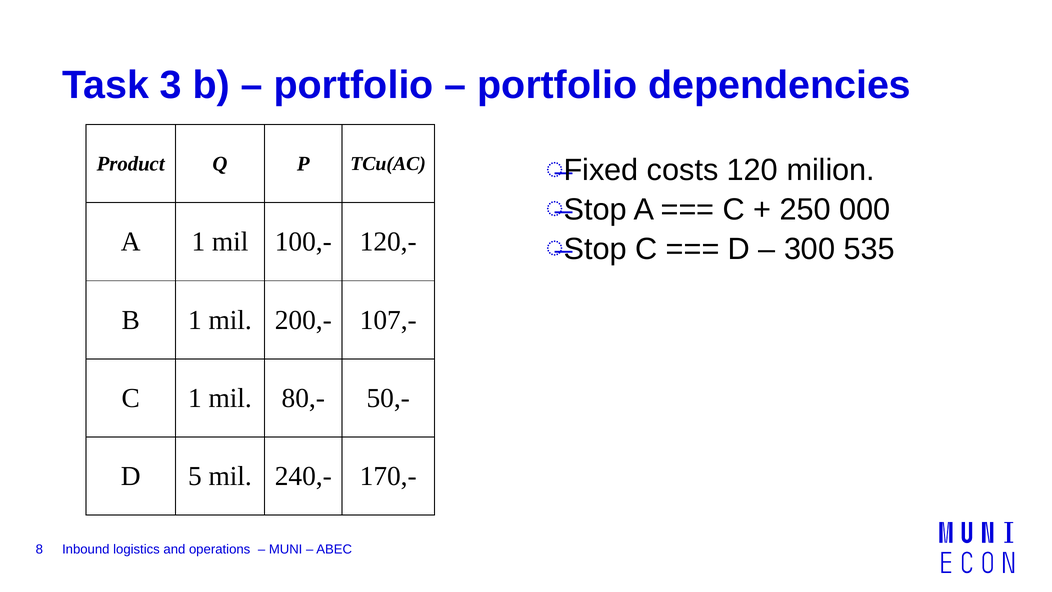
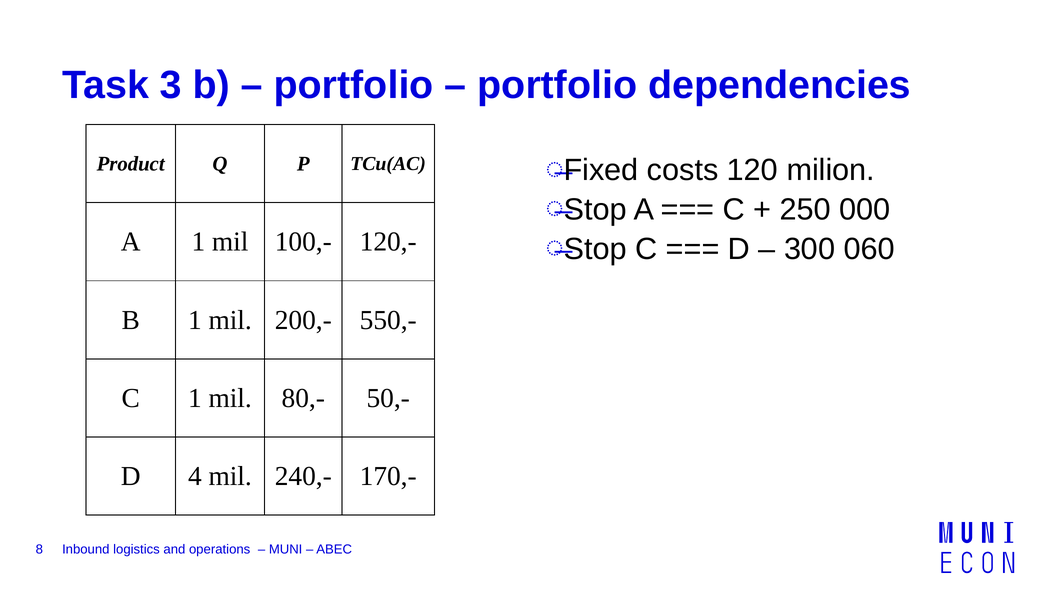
535: 535 -> 060
107,-: 107,- -> 550,-
5: 5 -> 4
